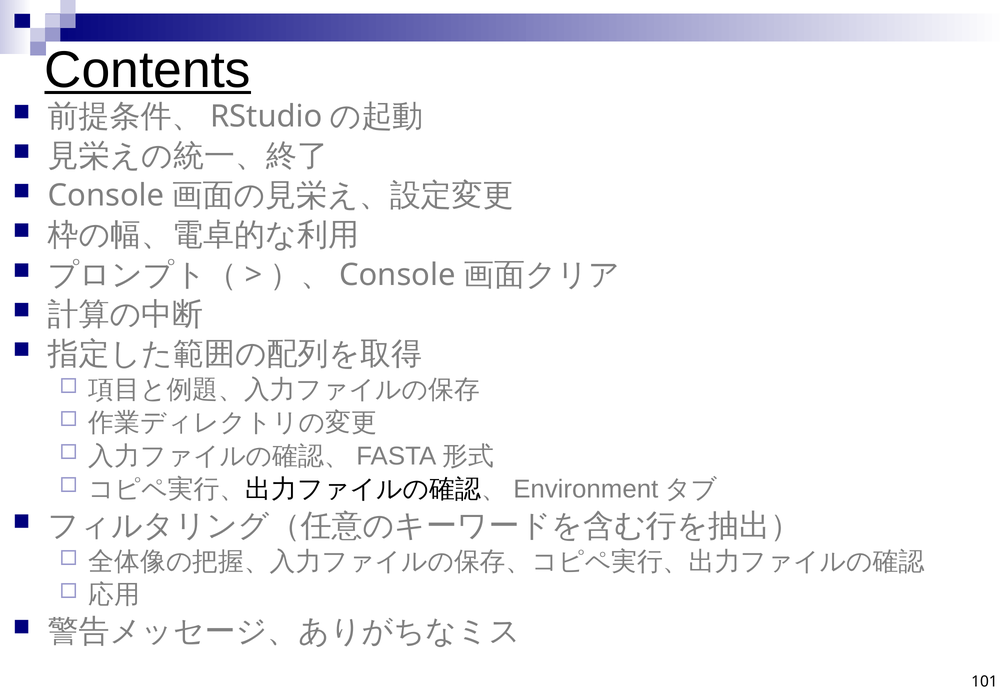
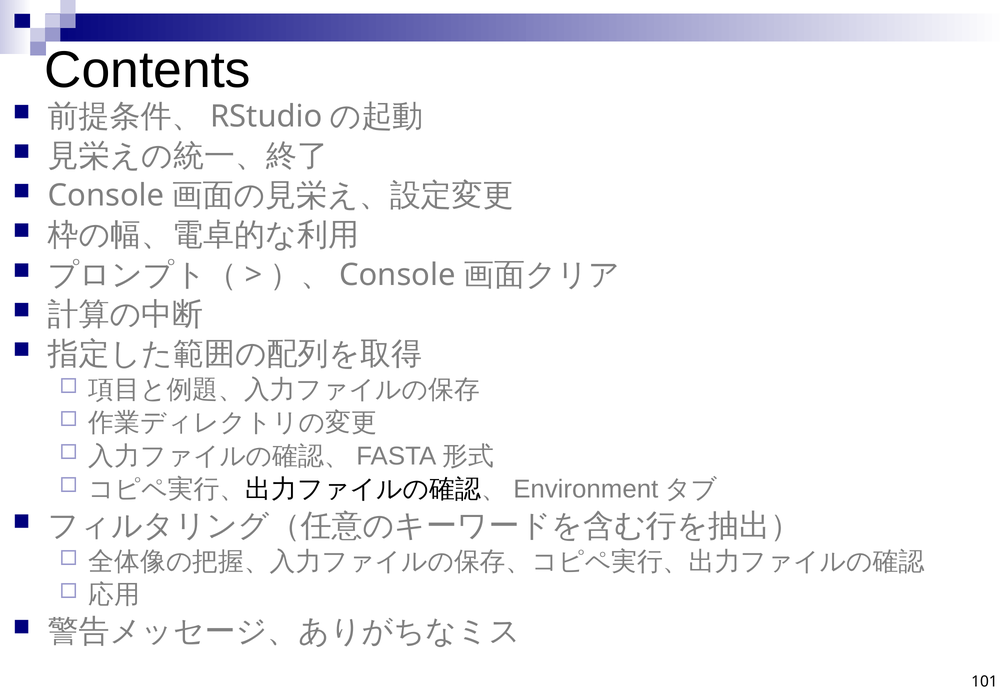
Contents underline: present -> none
